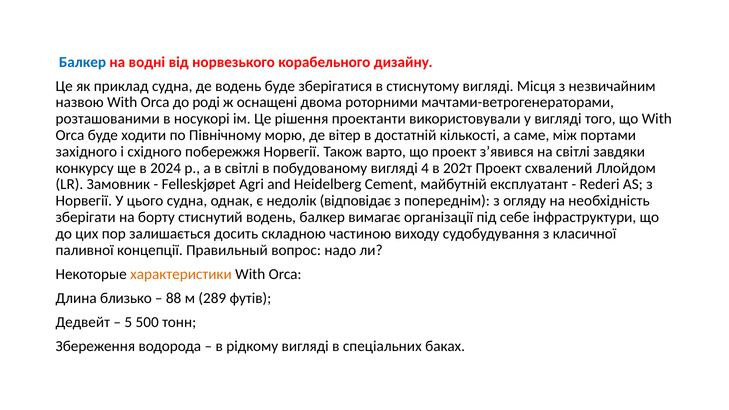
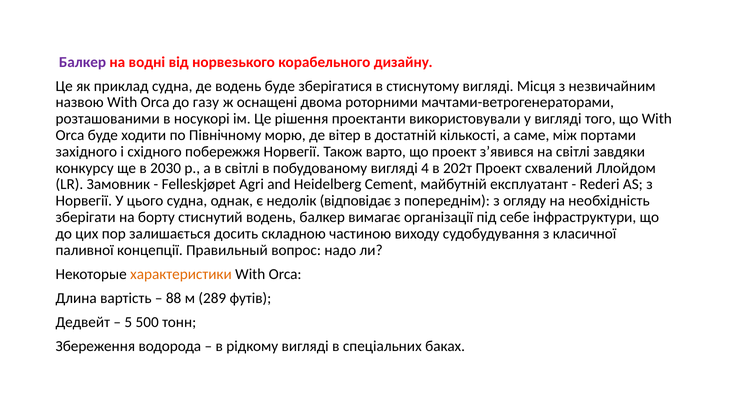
Балкер at (82, 62) colour: blue -> purple
роді: роді -> газу
2024: 2024 -> 2030
близько: близько -> вартість
